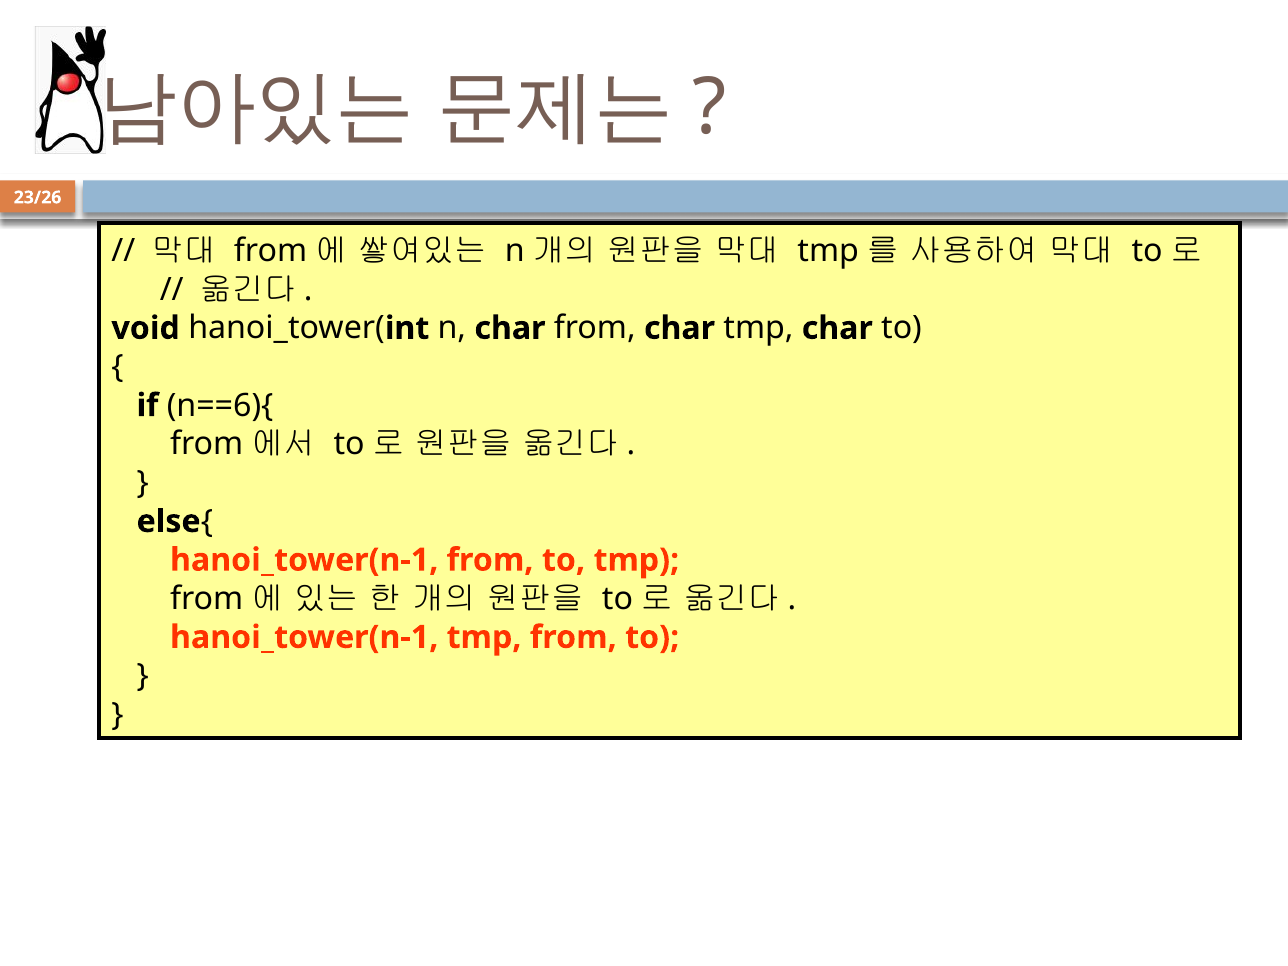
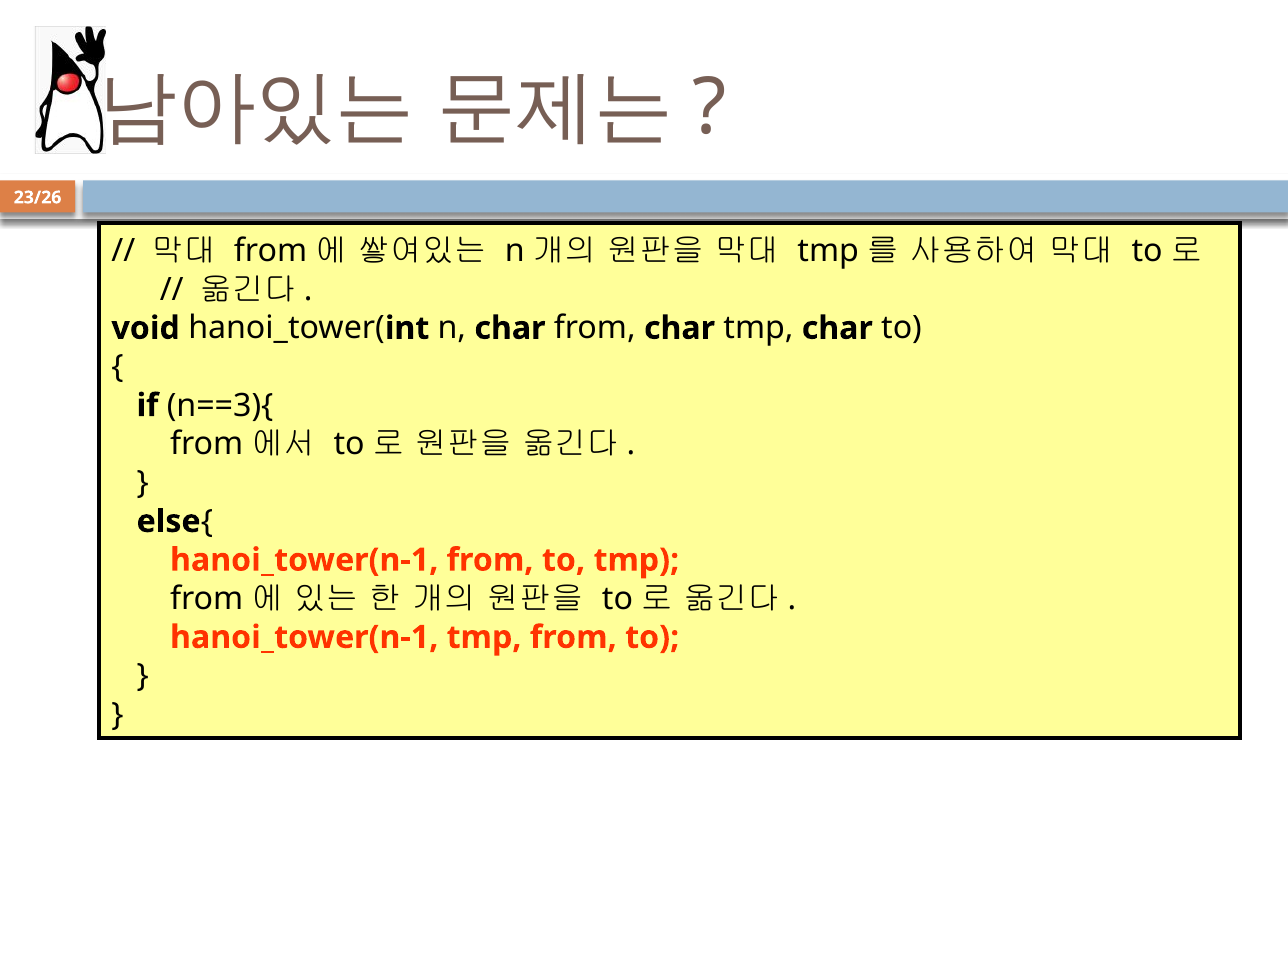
n==6){: n==6){ -> n==3){
